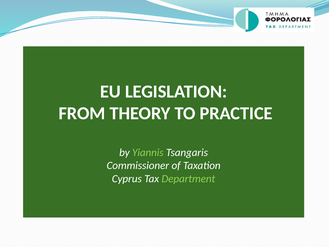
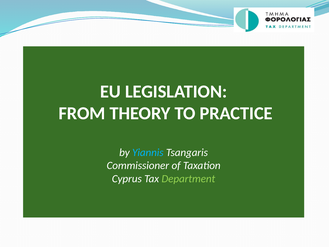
Yiannis colour: light green -> light blue
